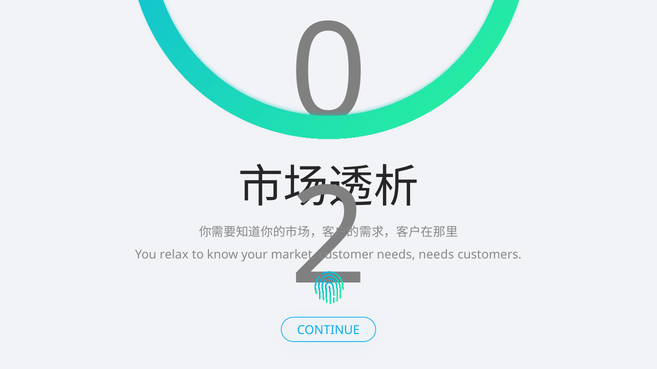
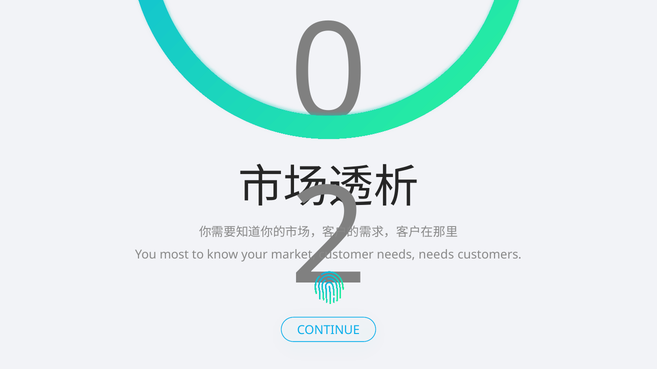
relax: relax -> most
